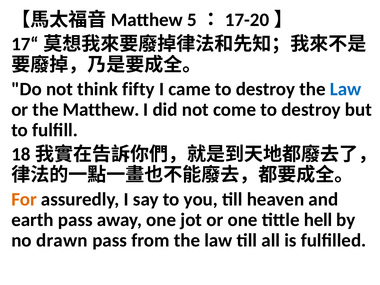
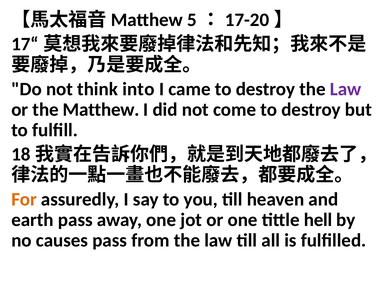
fifty: fifty -> into
Law at (346, 89) colour: blue -> purple
drawn: drawn -> causes
